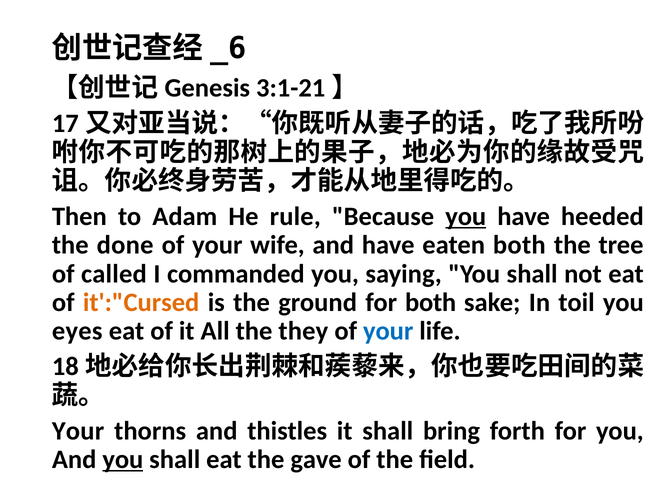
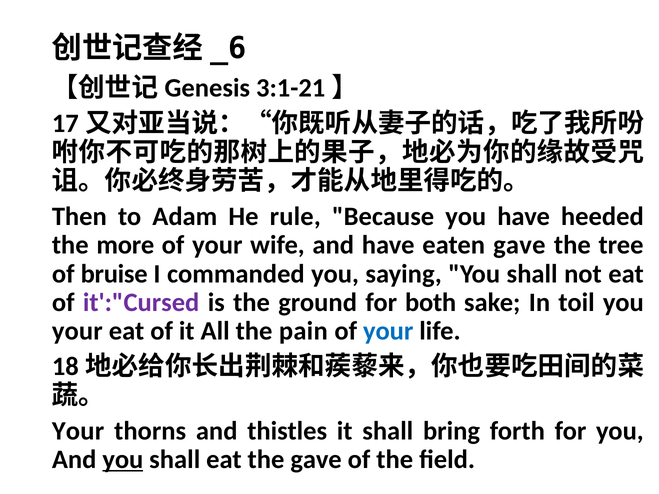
you at (466, 217) underline: present -> none
done: done -> more
eaten both: both -> gave
called: called -> bruise
it':"Cursed colour: orange -> purple
eyes at (77, 331): eyes -> your
they: they -> pain
